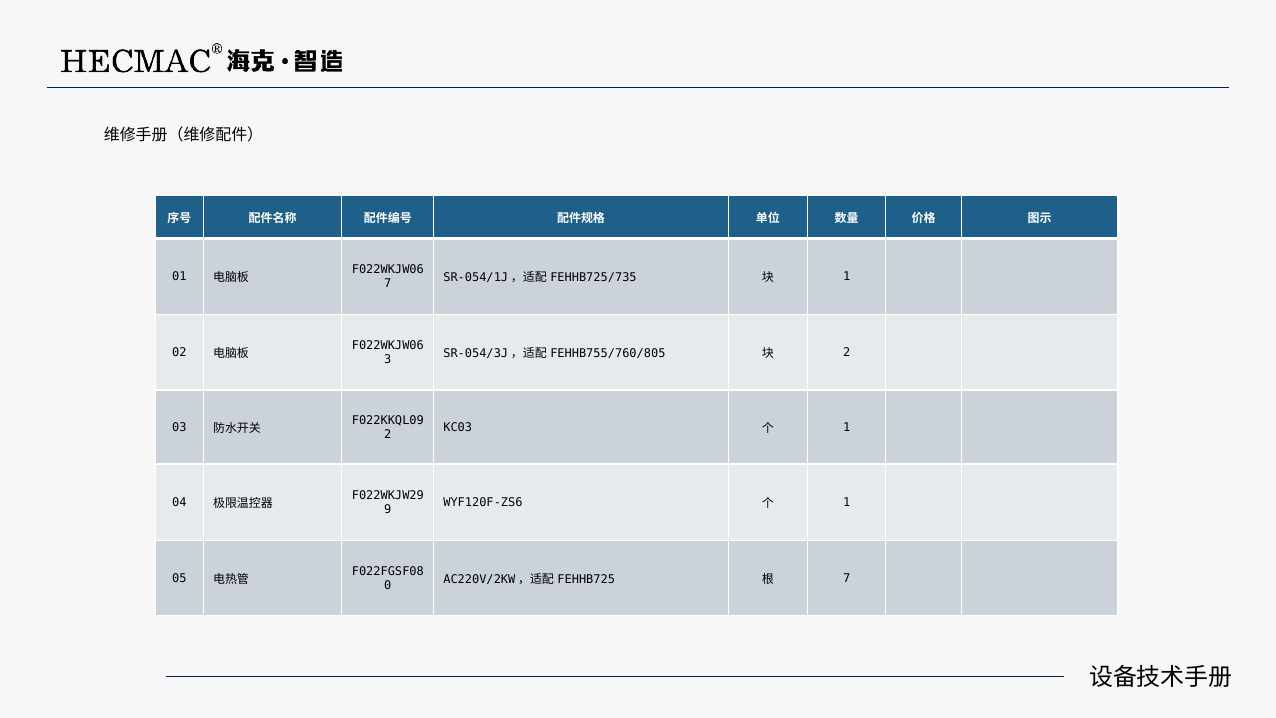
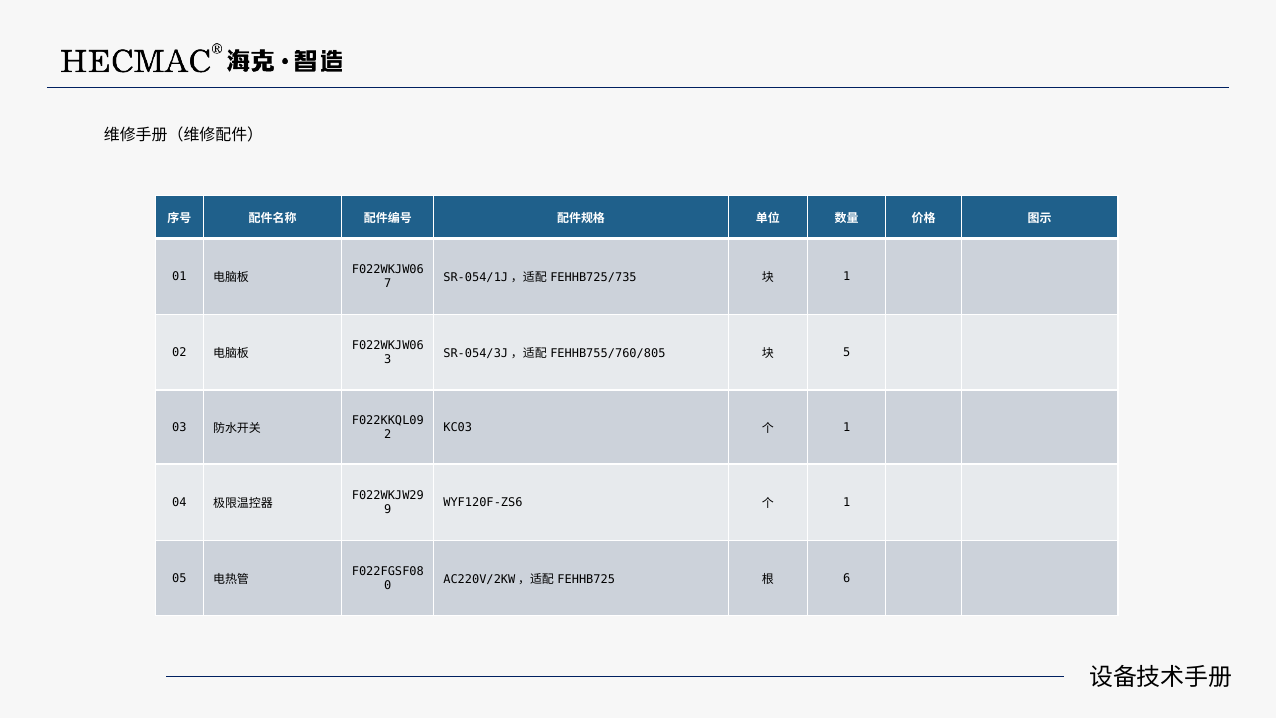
2 at (847, 352): 2 -> 5
7 at (847, 578): 7 -> 6
